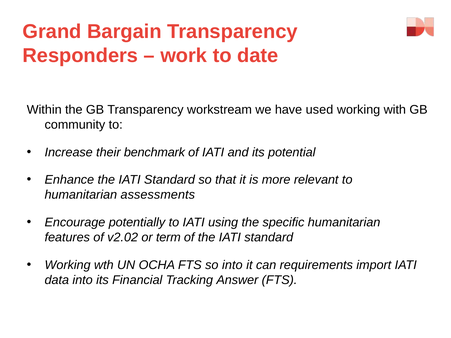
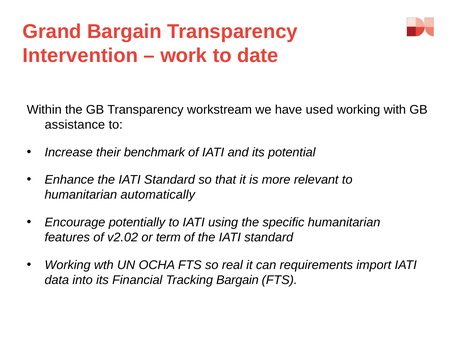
Responders: Responders -> Intervention
community: community -> assistance
assessments: assessments -> automatically
so into: into -> real
Tracking Answer: Answer -> Bargain
